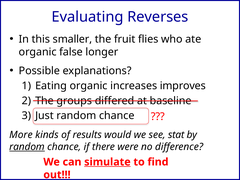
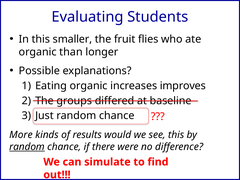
Reverses: Reverses -> Students
false: false -> than
see stat: stat -> this
simulate underline: present -> none
